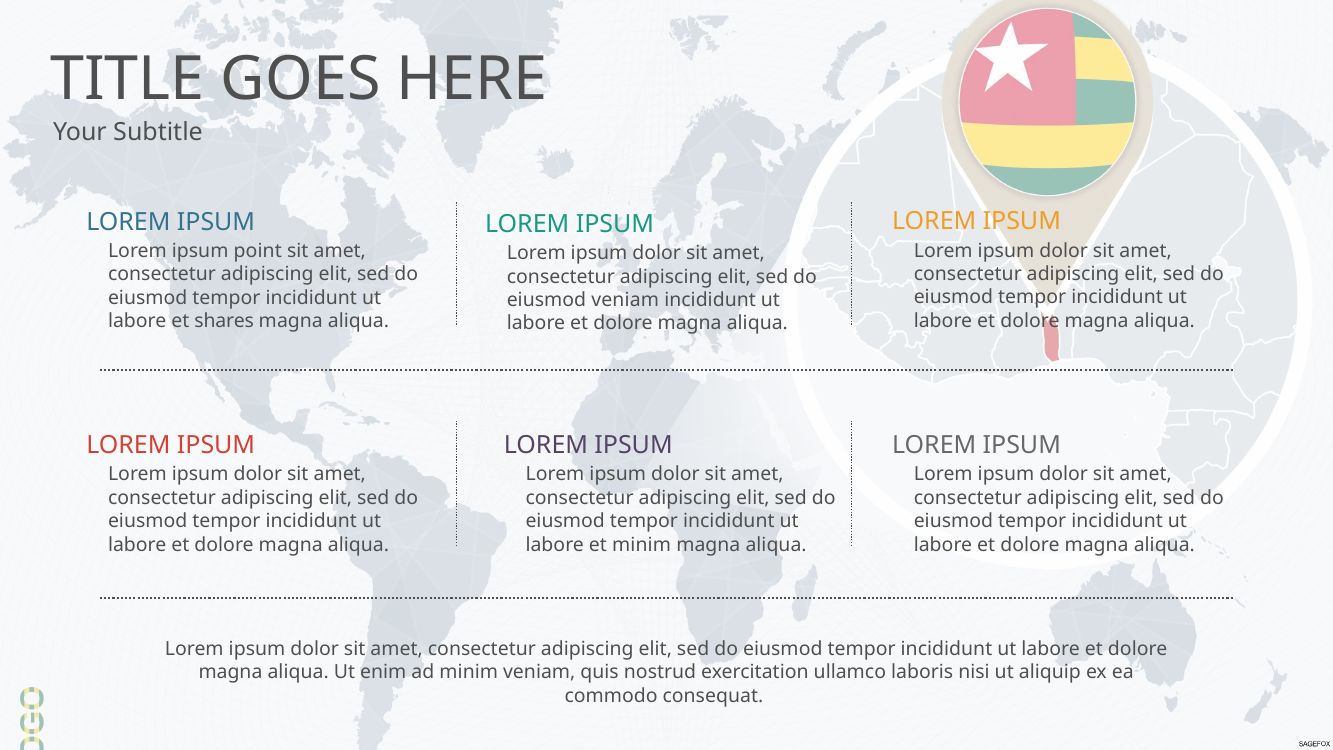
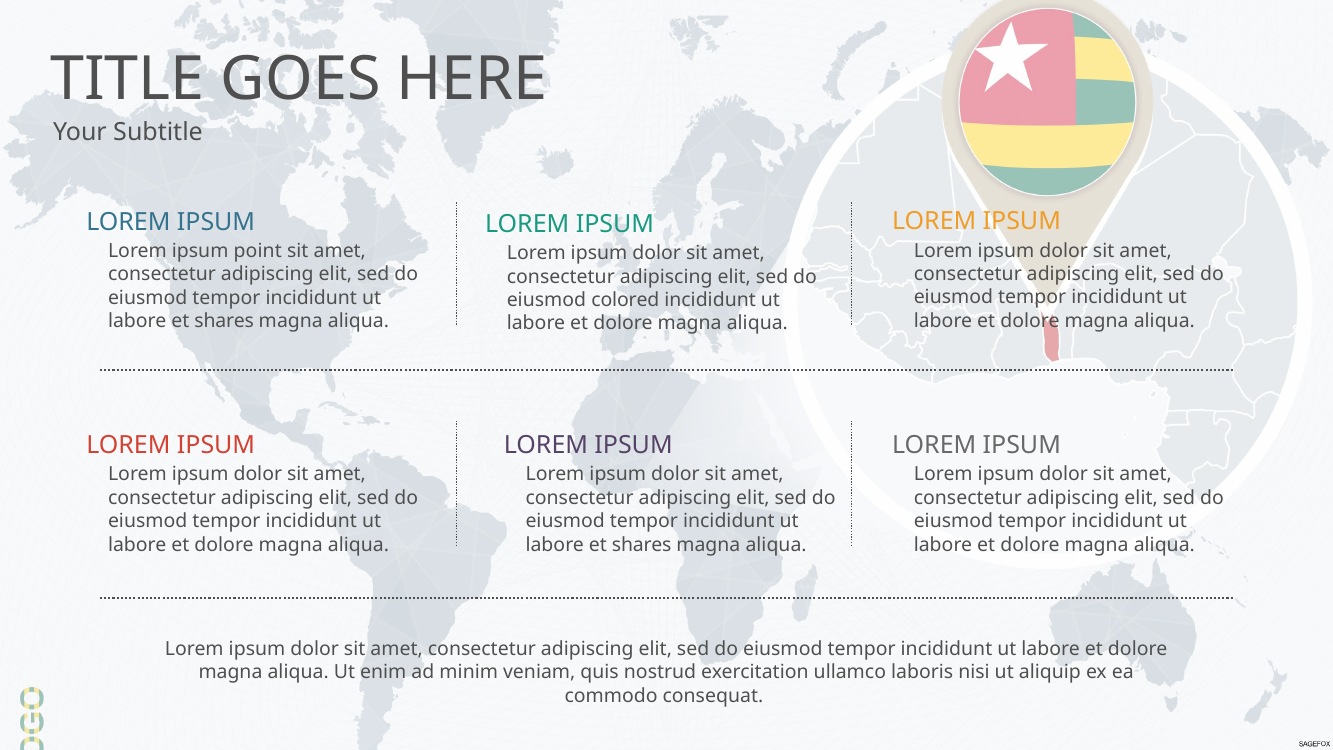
eiusmod veniam: veniam -> colored
minim at (642, 544): minim -> shares
